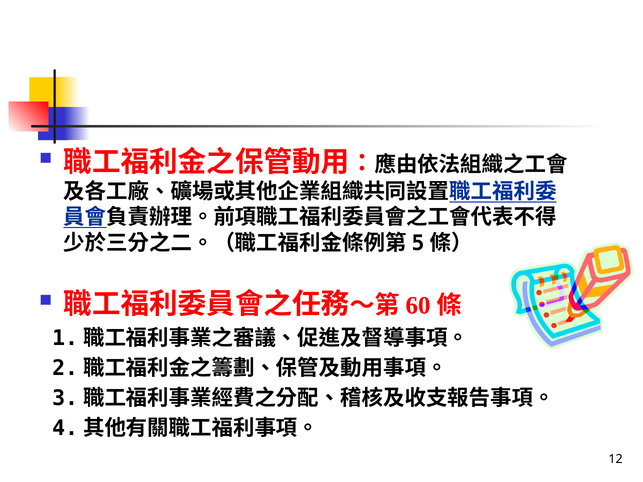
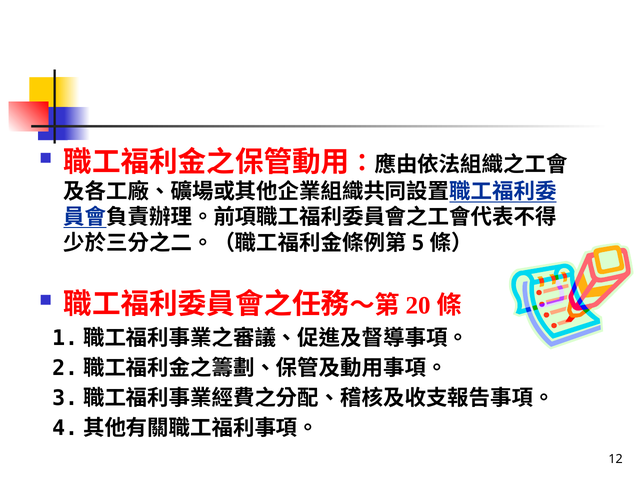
60: 60 -> 20
